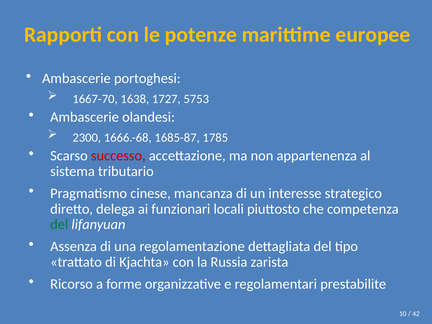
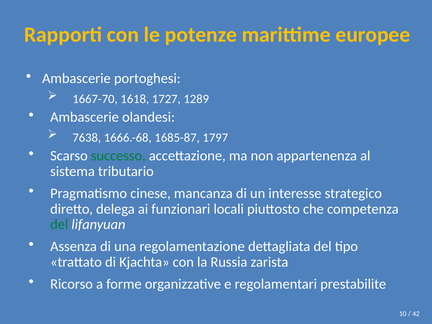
1638: 1638 -> 1618
5753: 5753 -> 1289
2300: 2300 -> 7638
1785: 1785 -> 1797
successo colour: red -> green
